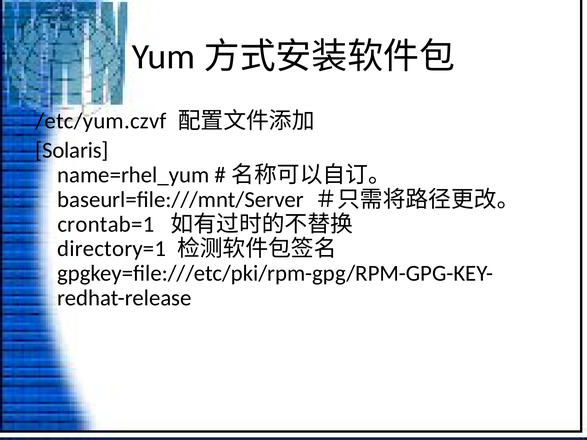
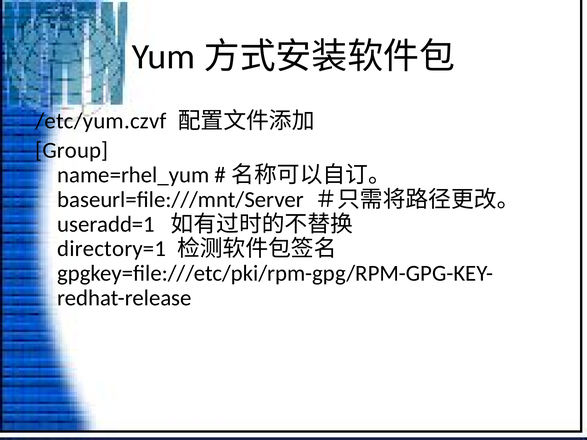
Solaris: Solaris -> Group
crontab=1: crontab=1 -> useradd=1
